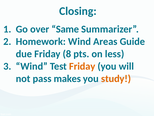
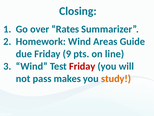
Same: Same -> Rates
8: 8 -> 9
less: less -> line
Friday at (82, 66) colour: orange -> red
